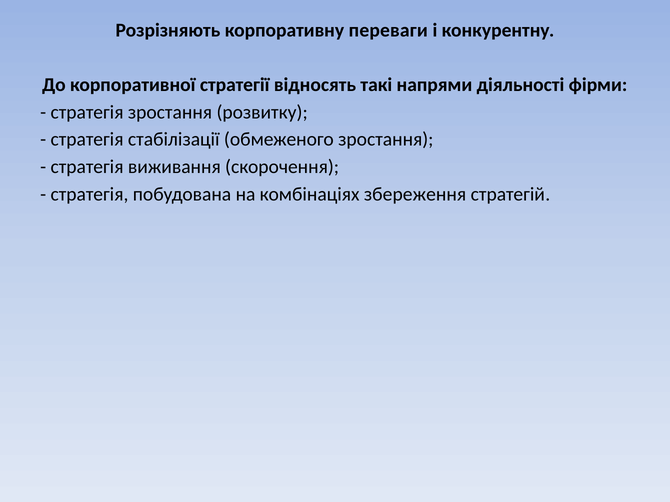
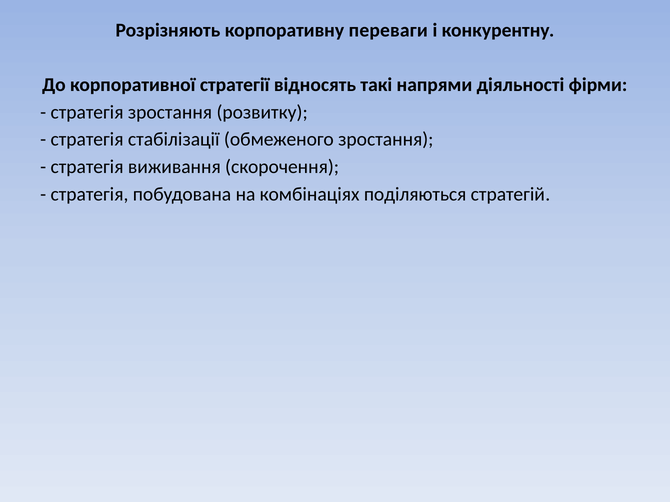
збереження: збереження -> поділяються
